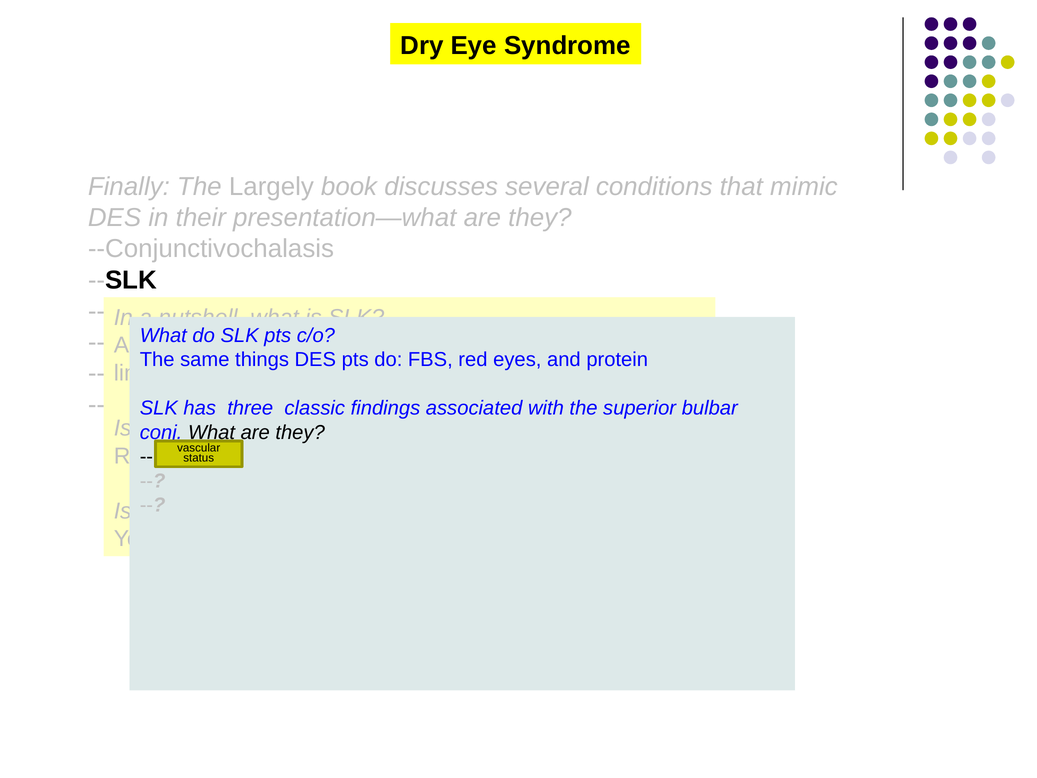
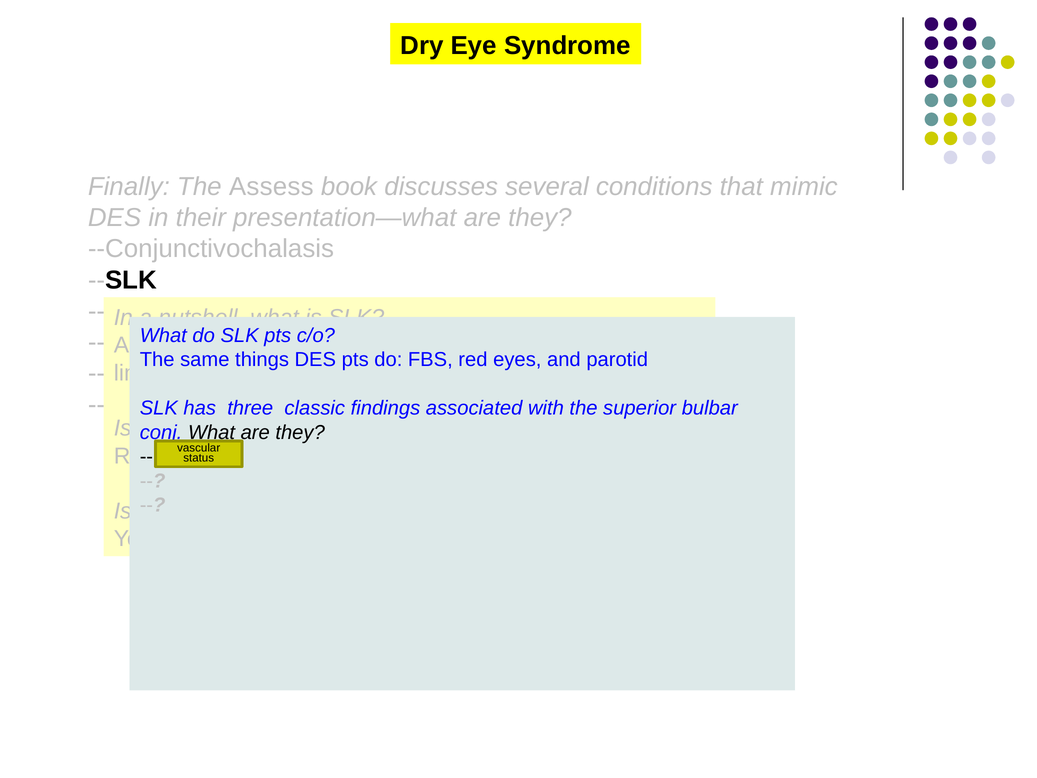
Largely: Largely -> Assess
protein: protein -> parotid
